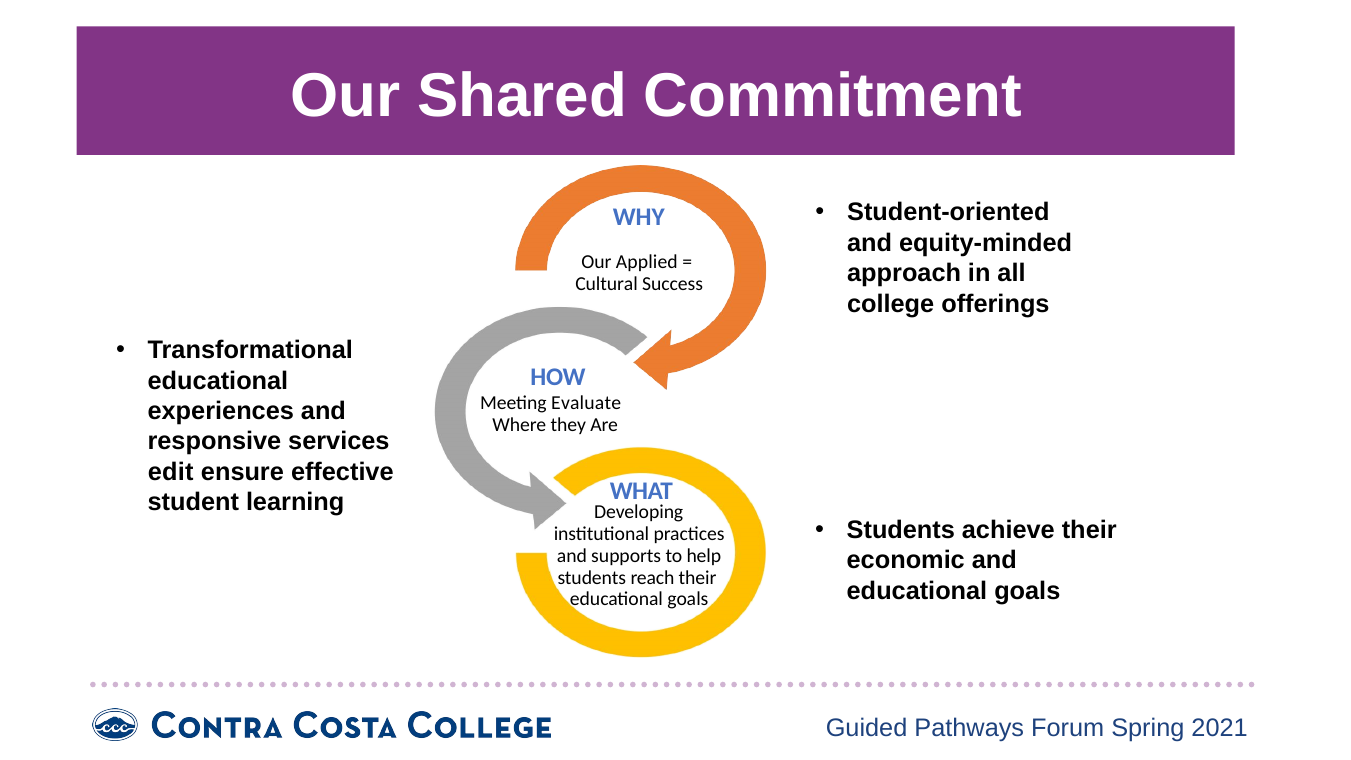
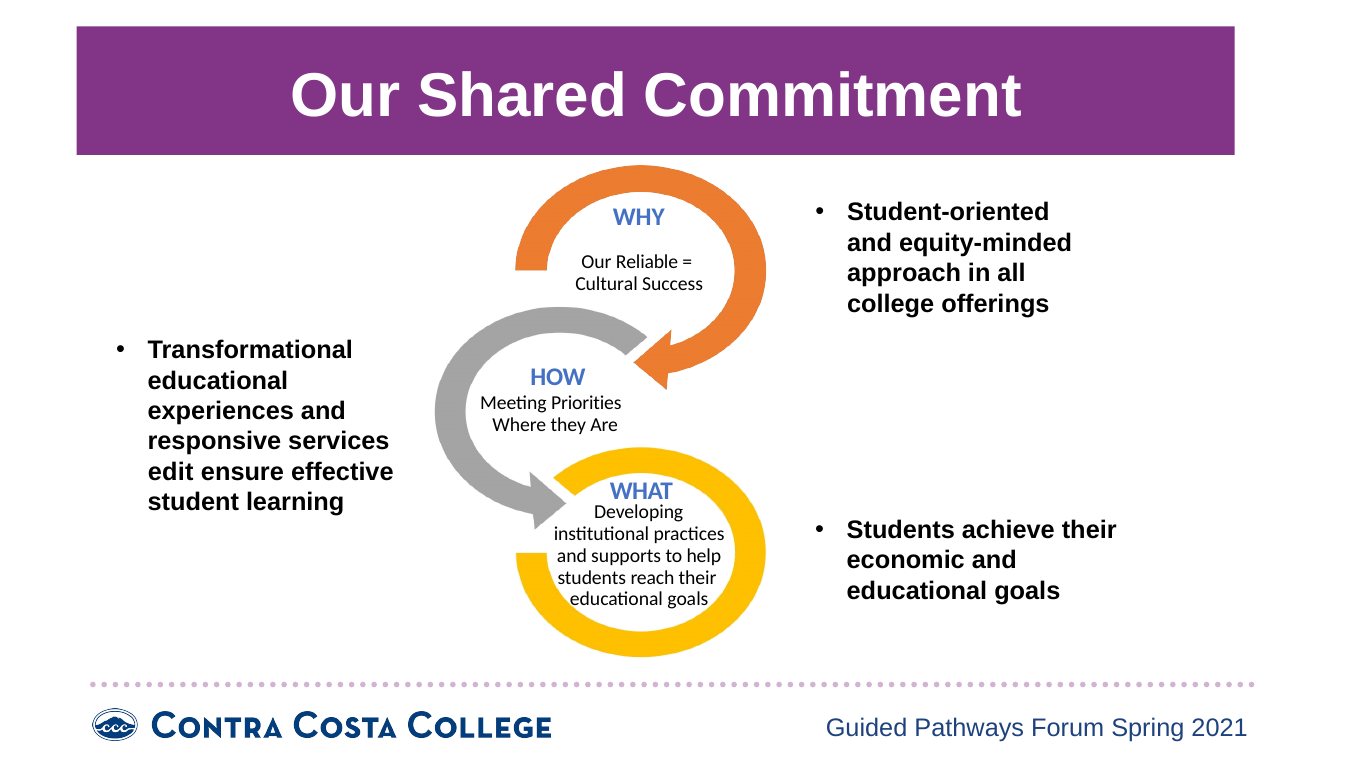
Applied: Applied -> Reliable
Evaluate: Evaluate -> Priorities
